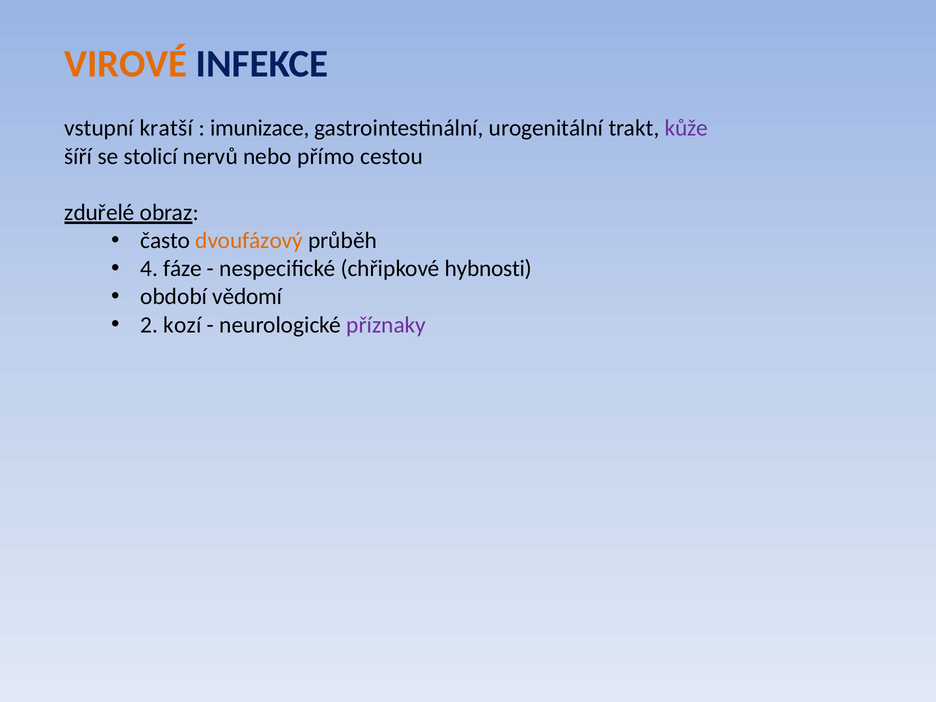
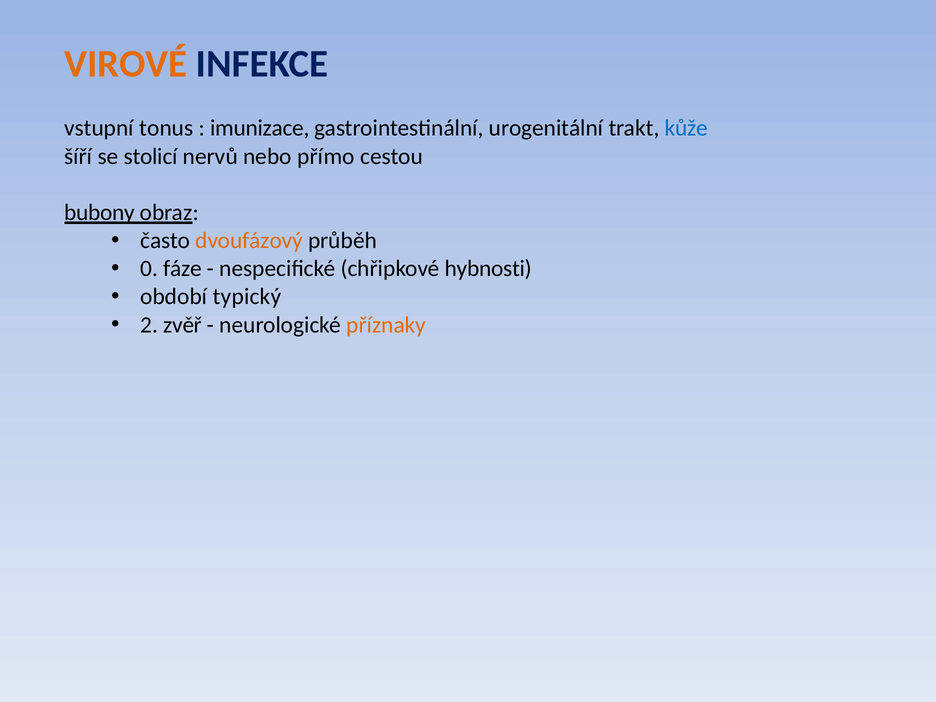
kratší: kratší -> tonus
kůže colour: purple -> blue
zduřelé: zduřelé -> bubony
4: 4 -> 0
vědomí: vědomí -> typický
kozí: kozí -> zvěř
příznaky colour: purple -> orange
